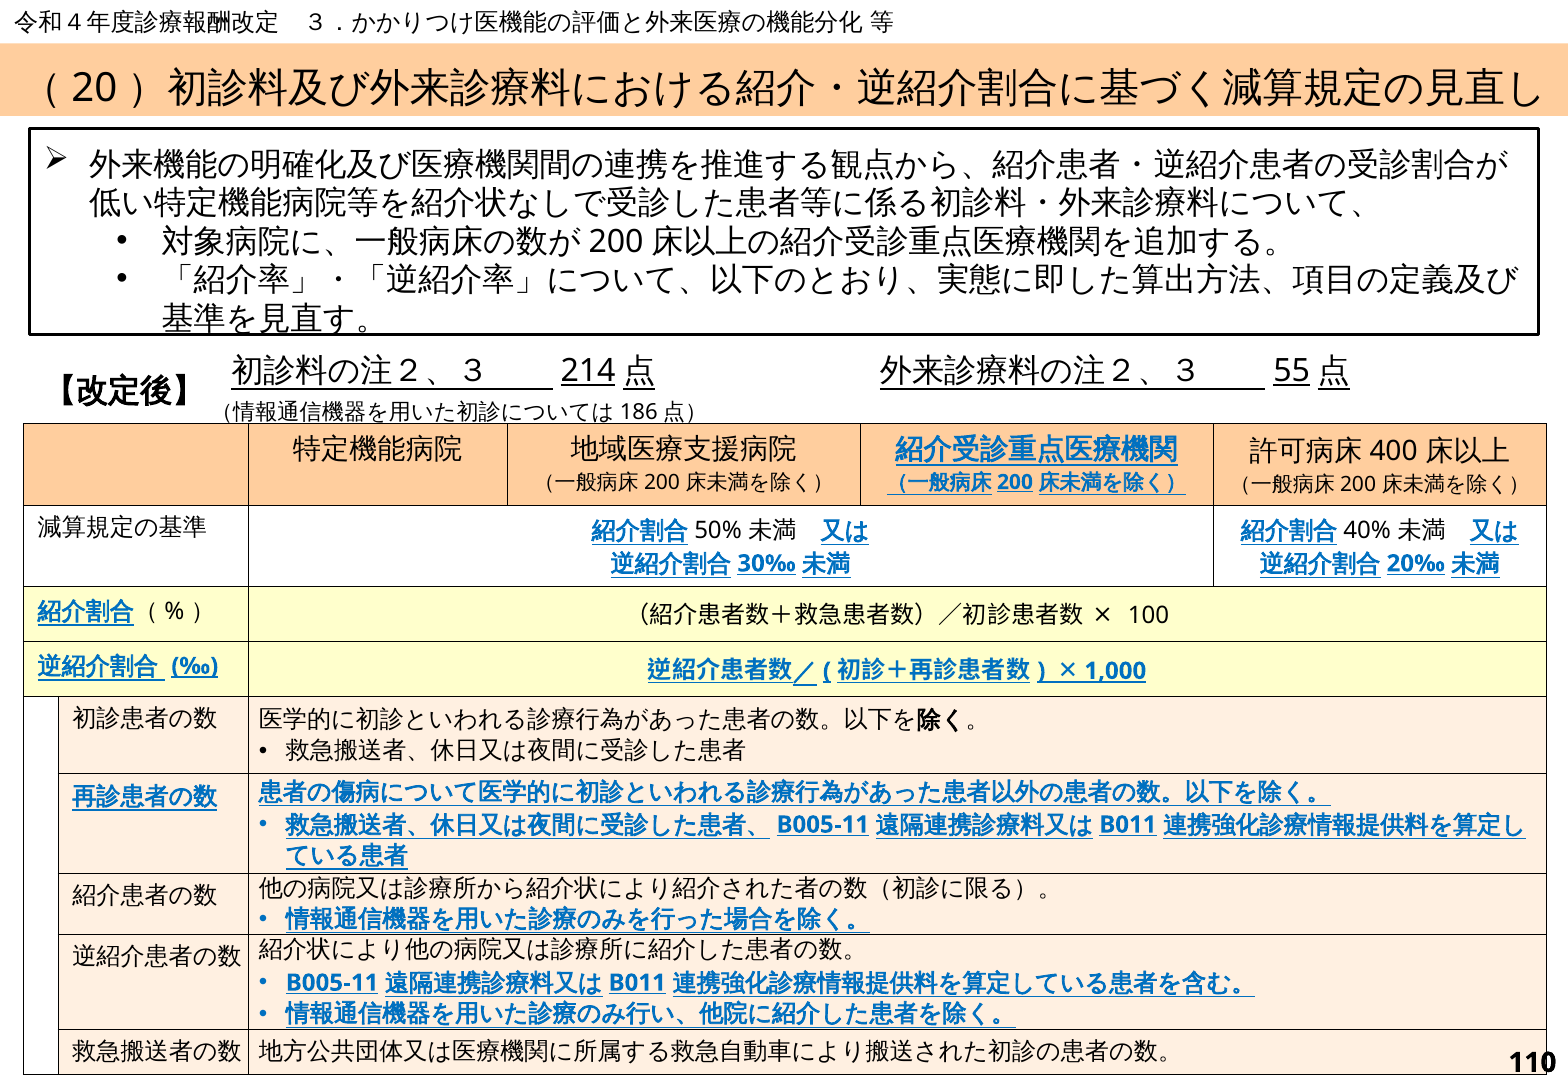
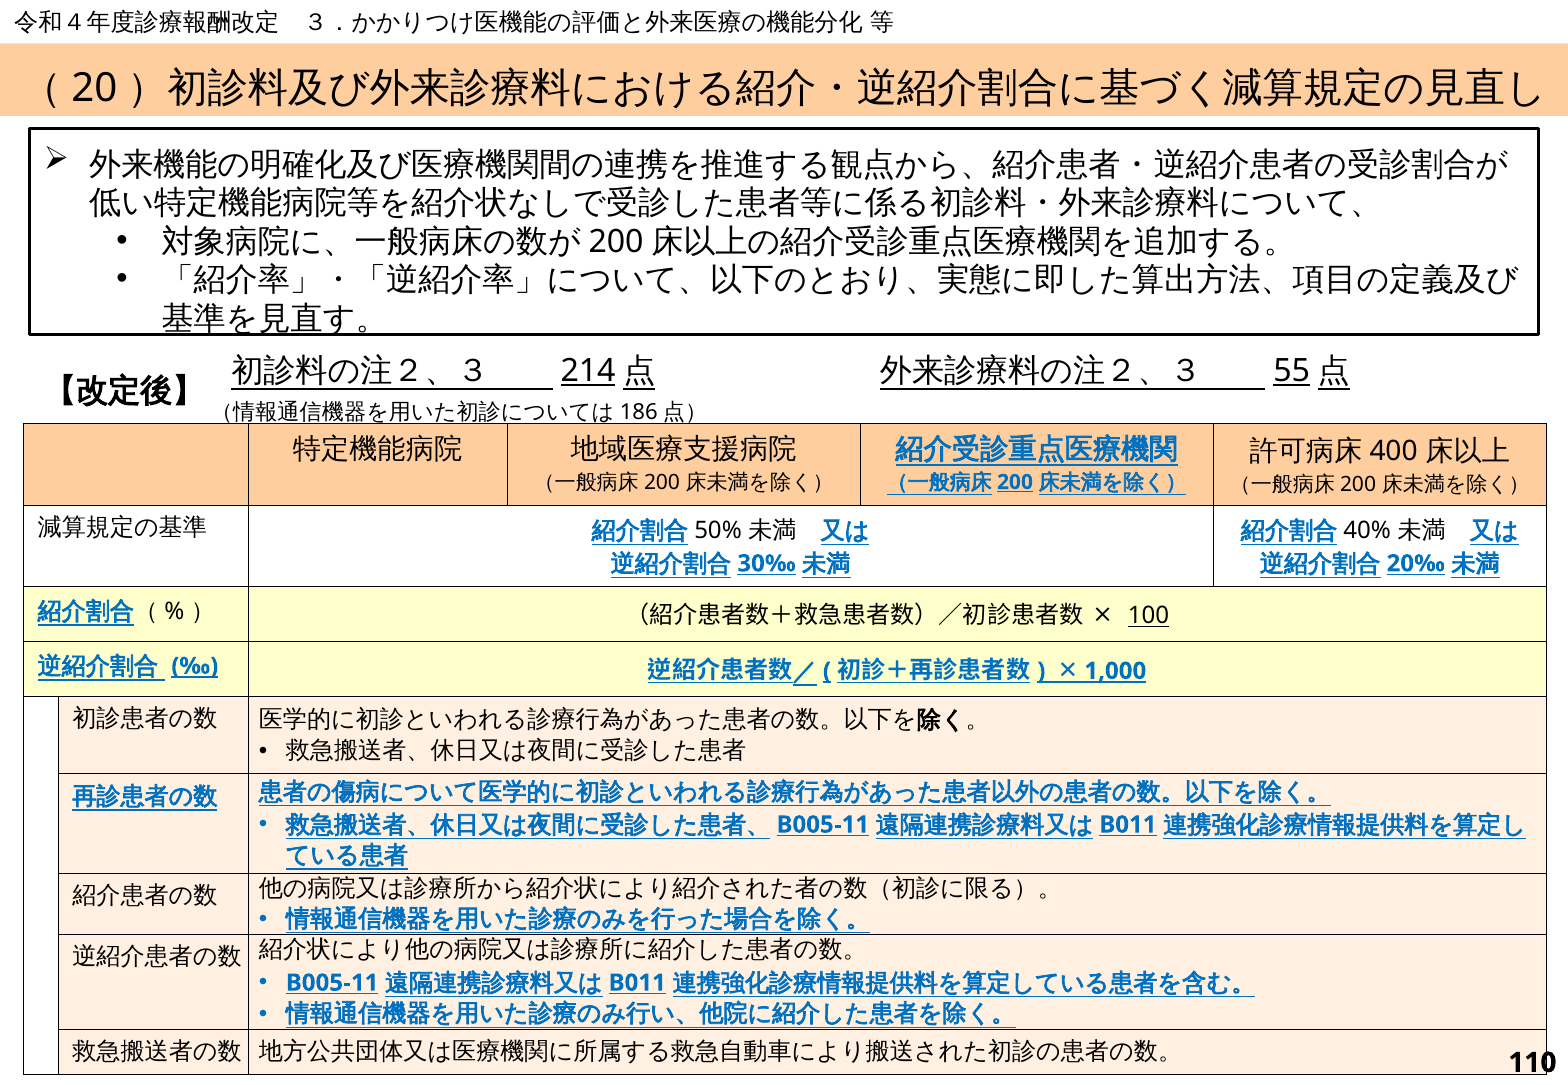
100 underline: none -> present
